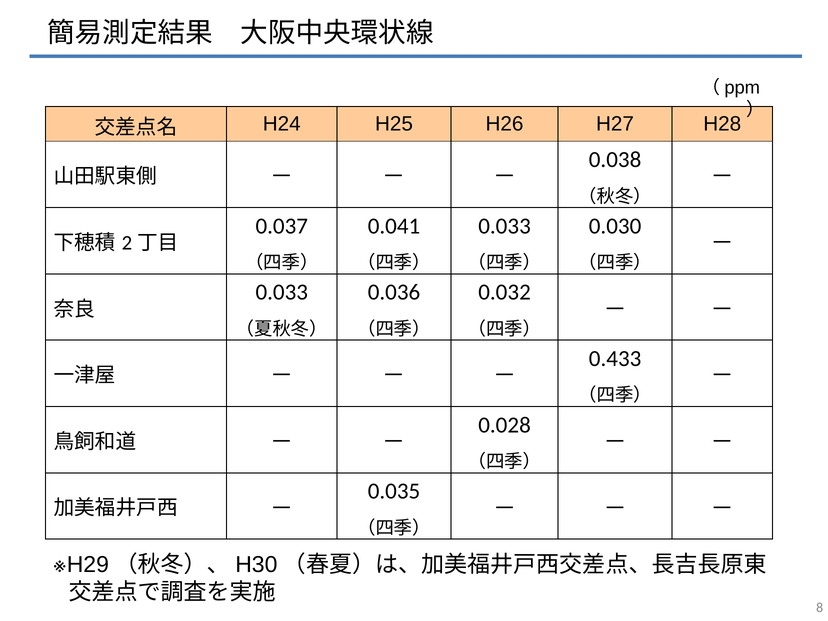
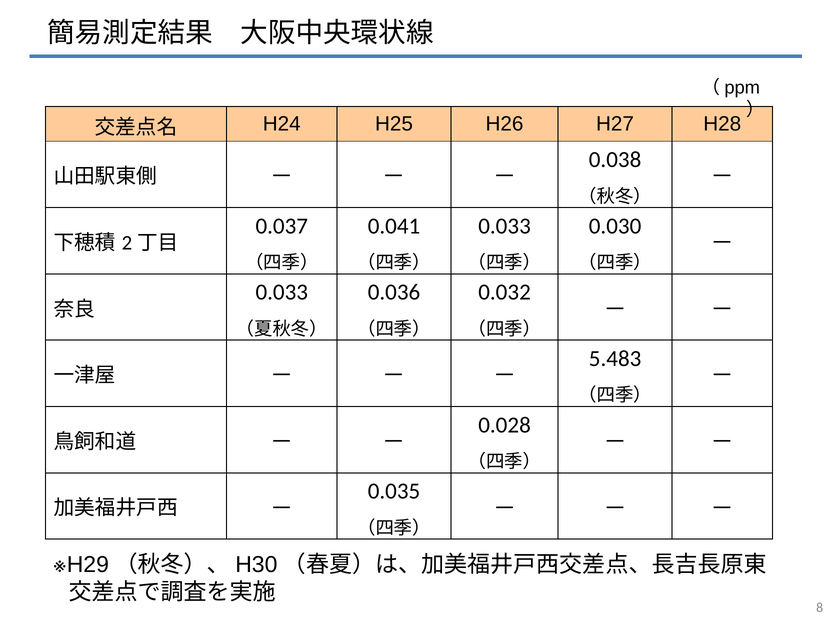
0.433: 0.433 -> 5.483
